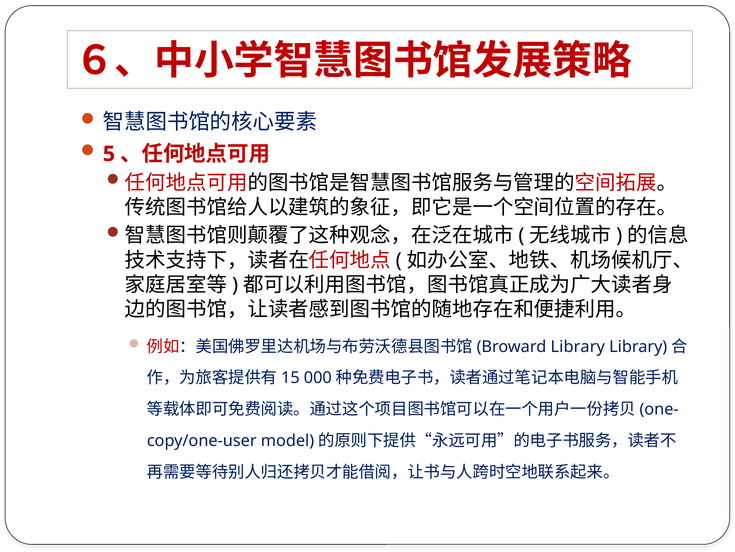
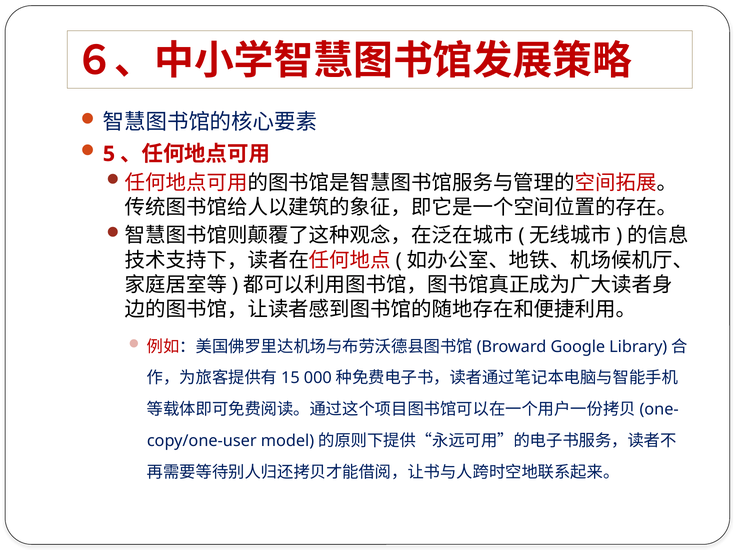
Library at (578, 346): Library -> Google
